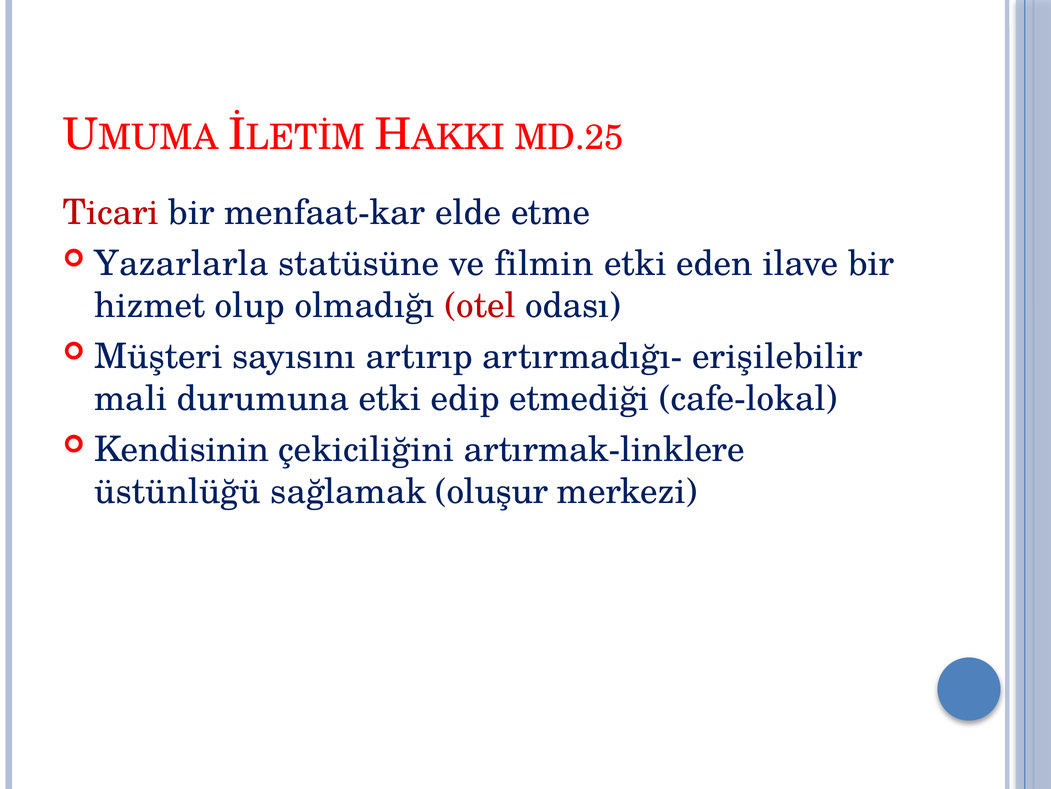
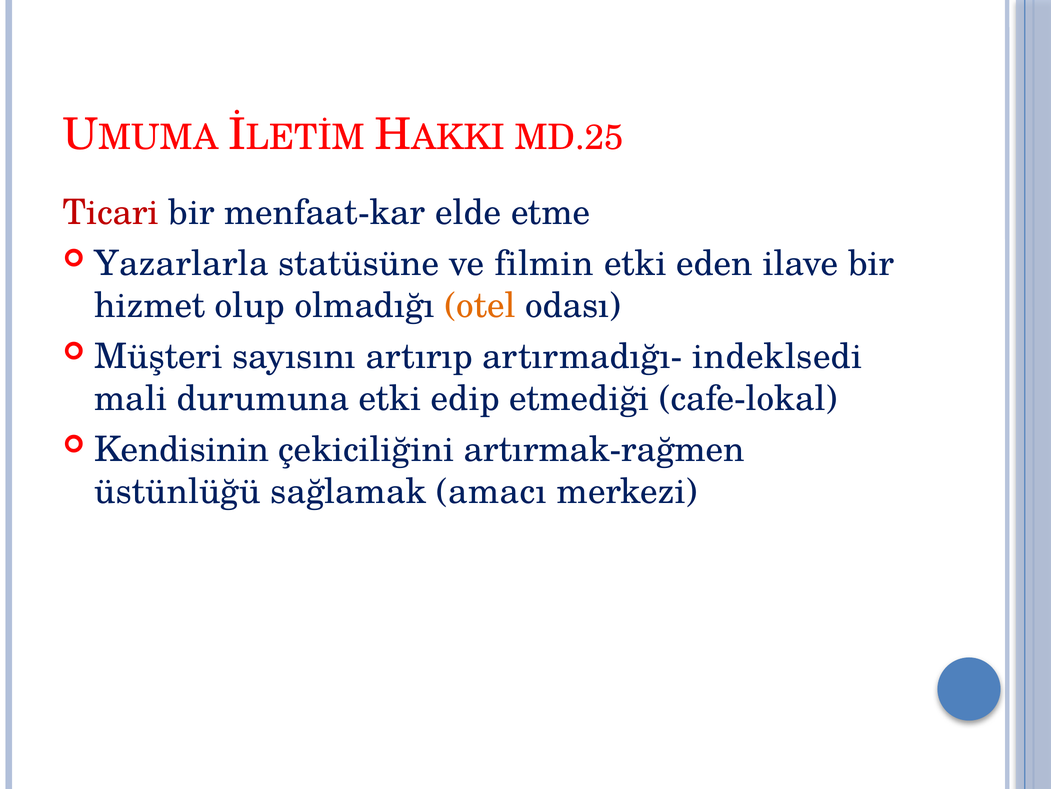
otel colour: red -> orange
erişilebilir: erişilebilir -> indeklsedi
artırmak-linklere: artırmak-linklere -> artırmak-rağmen
oluşur: oluşur -> amacı
